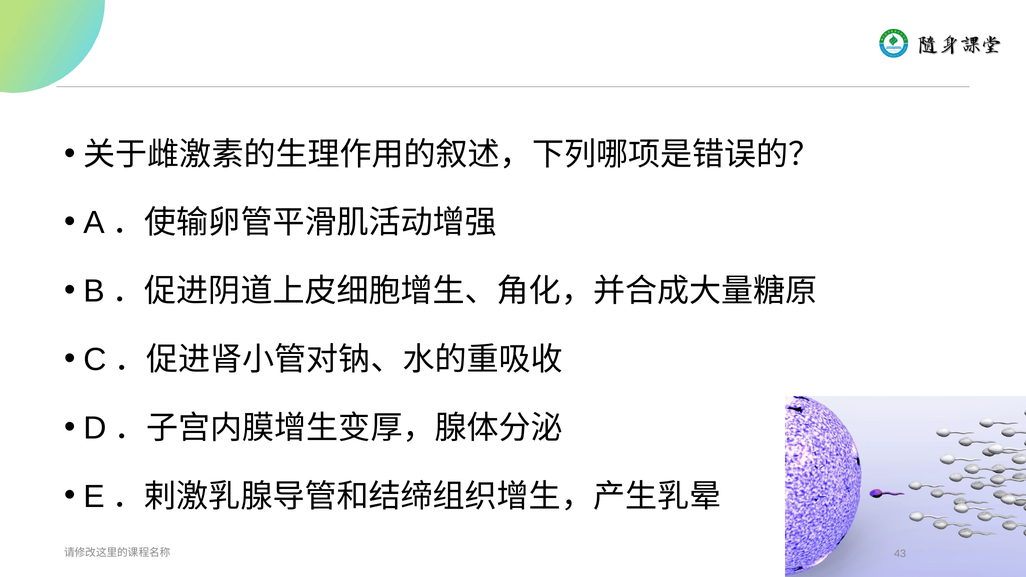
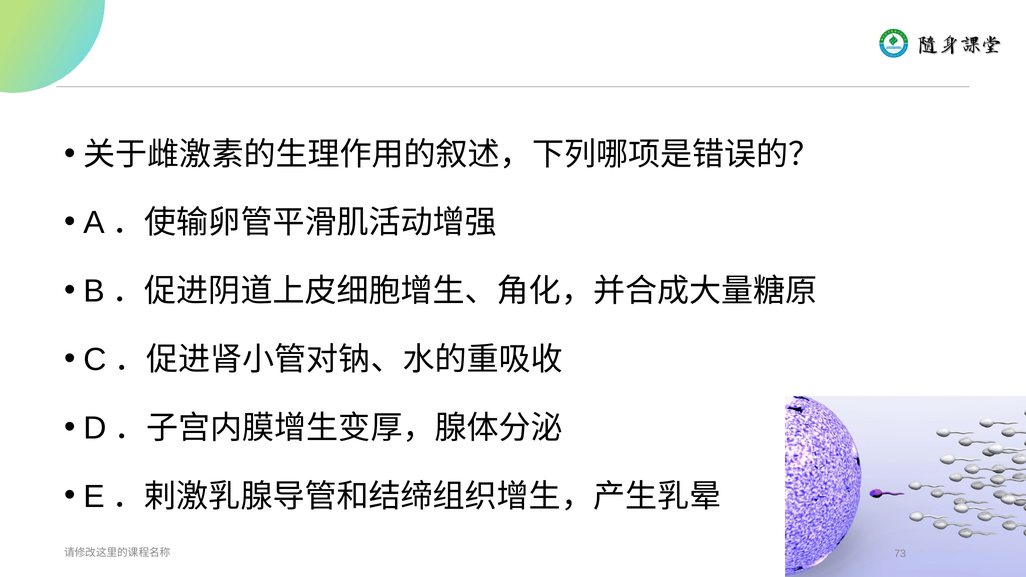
43: 43 -> 73
